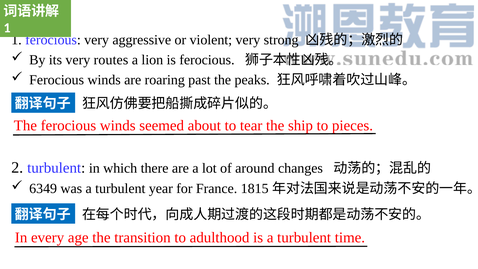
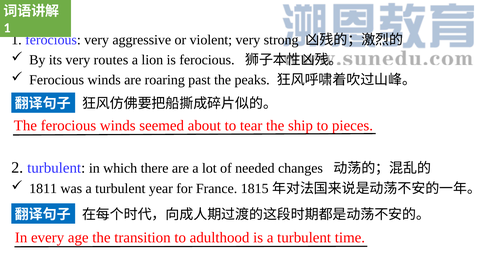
around: around -> needed
6349: 6349 -> 1811
